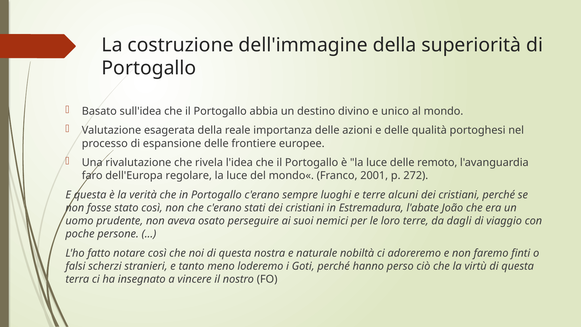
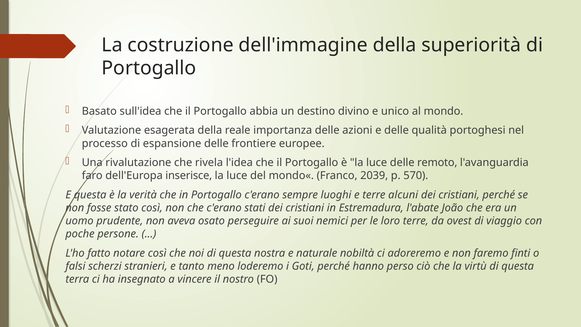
regolare: regolare -> inserisce
2001: 2001 -> 2039
272: 272 -> 570
dagli: dagli -> ovest
